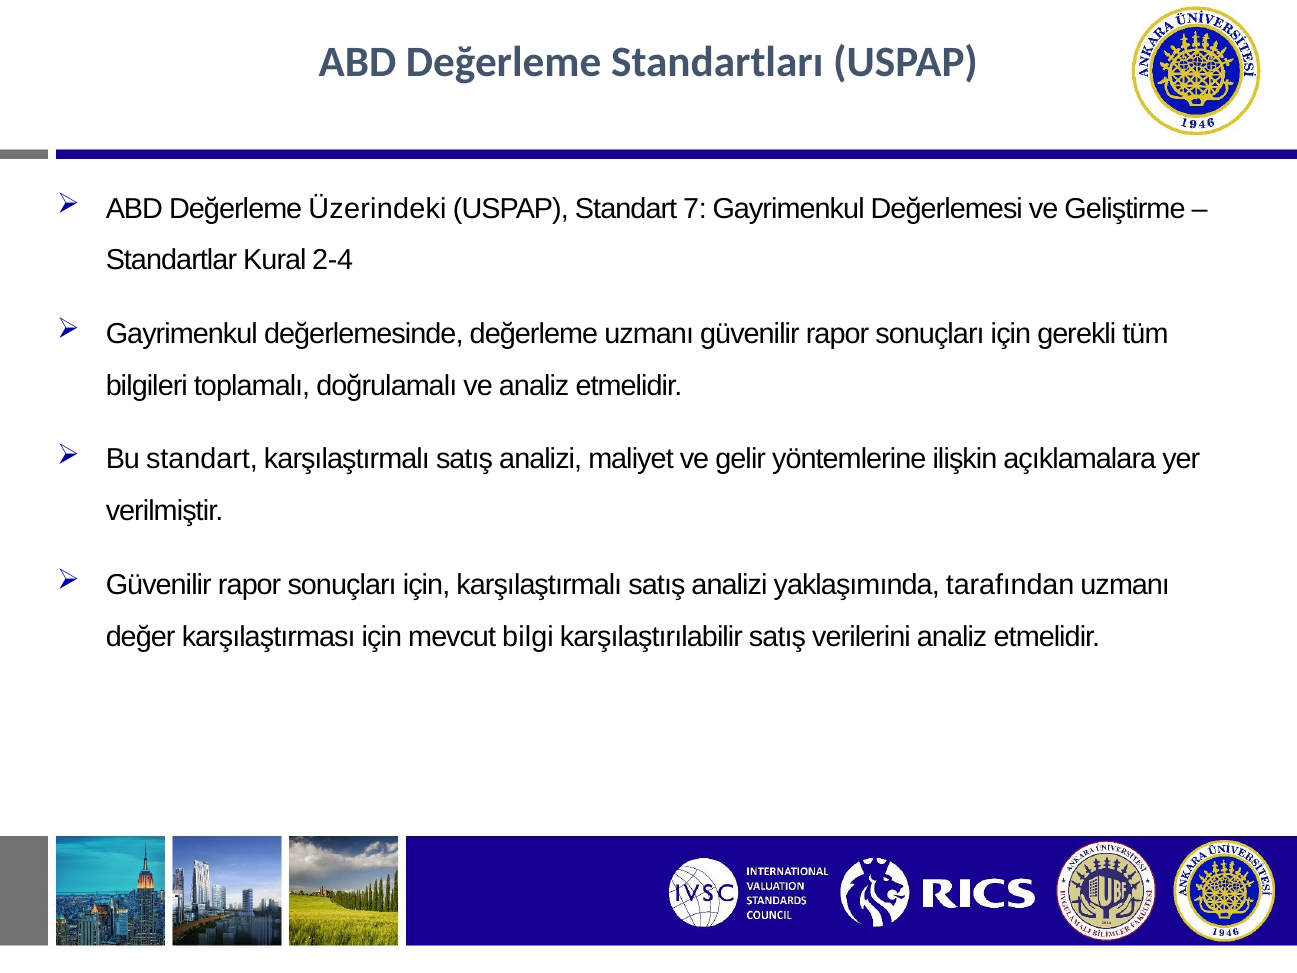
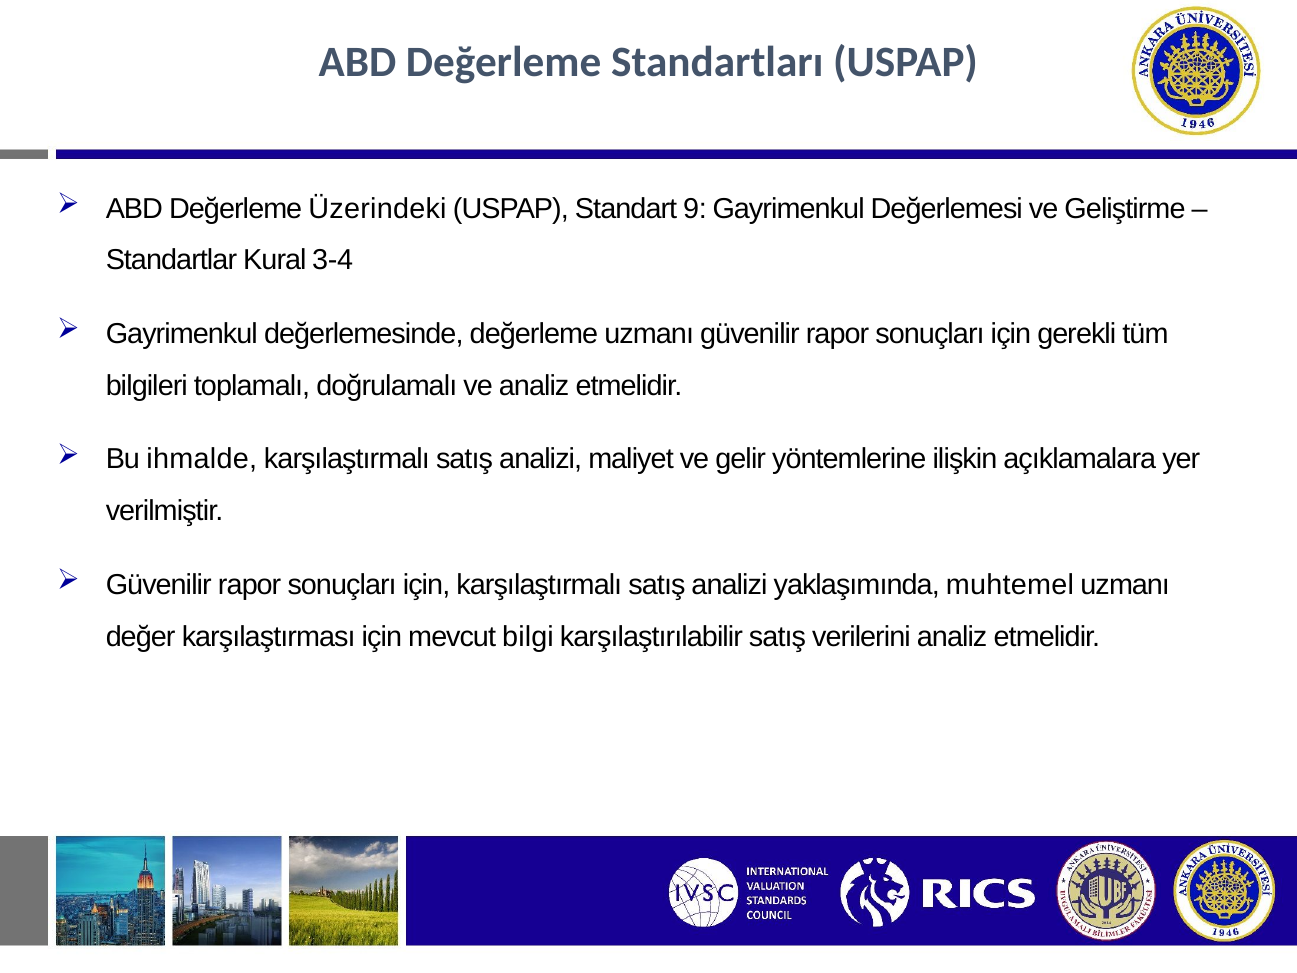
7: 7 -> 9
2-4: 2-4 -> 3-4
Bu standart: standart -> ihmalde
tarafından: tarafından -> muhtemel
